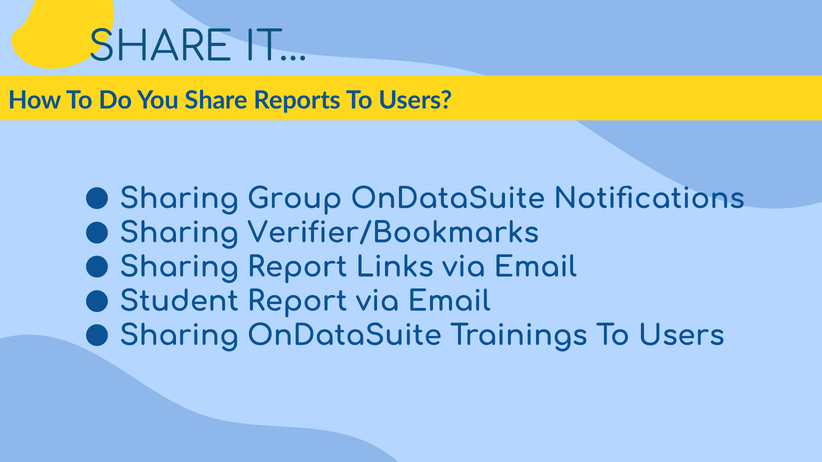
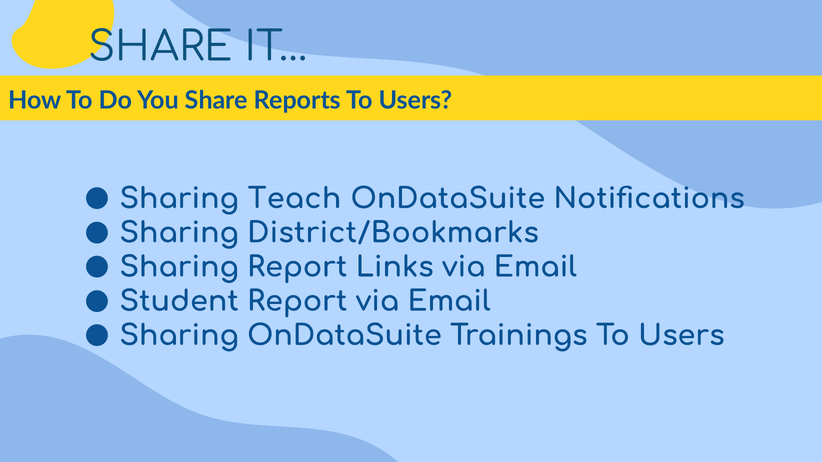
Group: Group -> Teach
Verifier/Bookmarks: Verifier/Bookmarks -> District/Bookmarks
